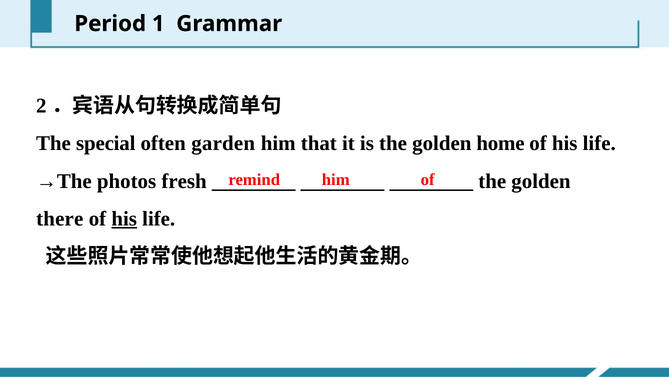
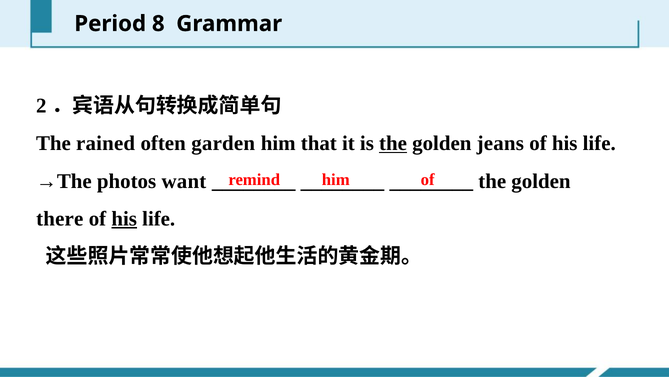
1: 1 -> 8
special: special -> rained
the at (393, 143) underline: none -> present
home: home -> jeans
fresh: fresh -> want
